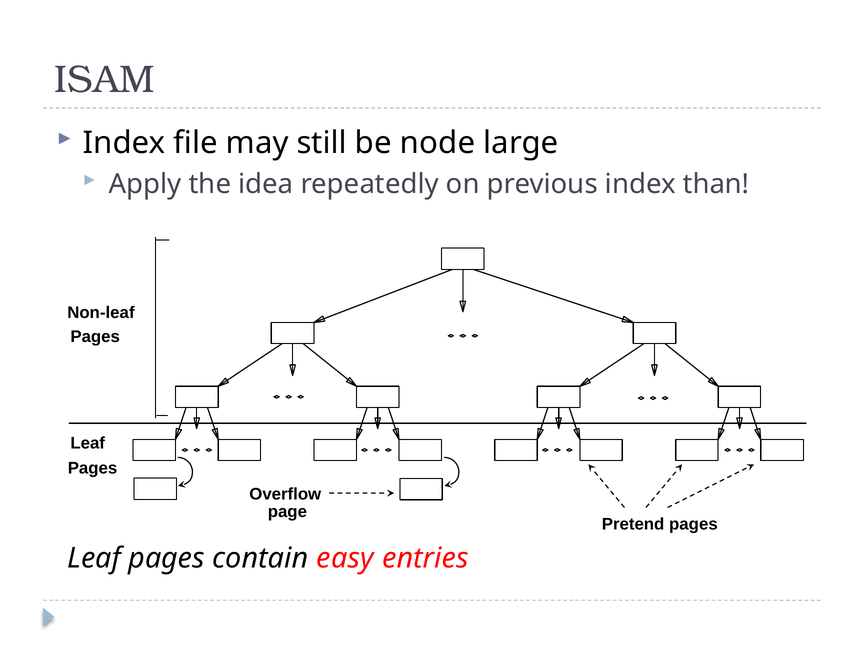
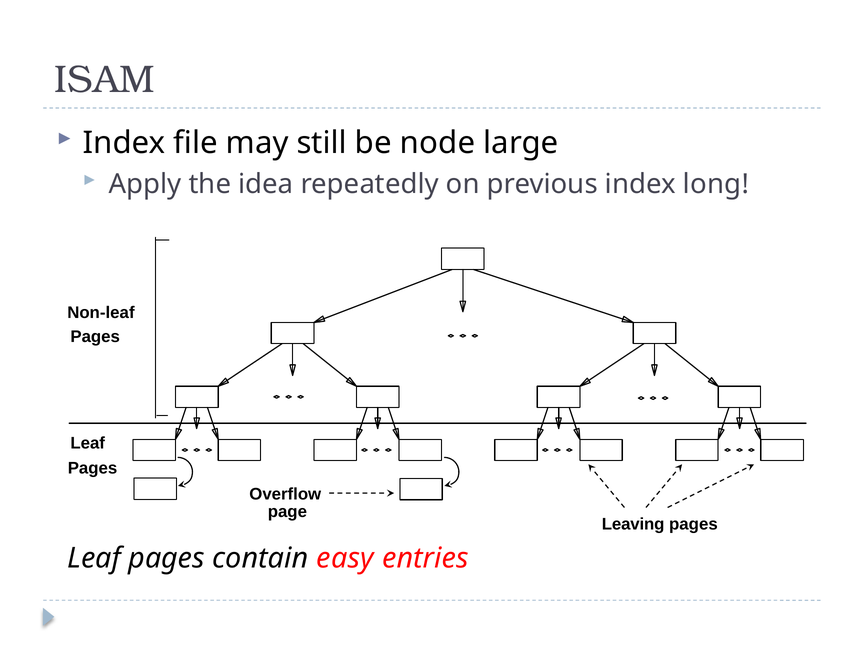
than: than -> long
Pretend: Pretend -> Leaving
